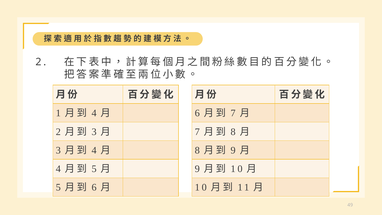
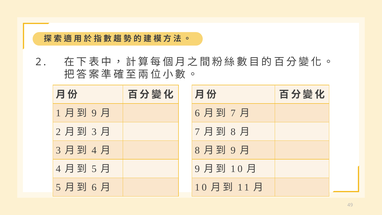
4 at (94, 113): 4 -> 9
